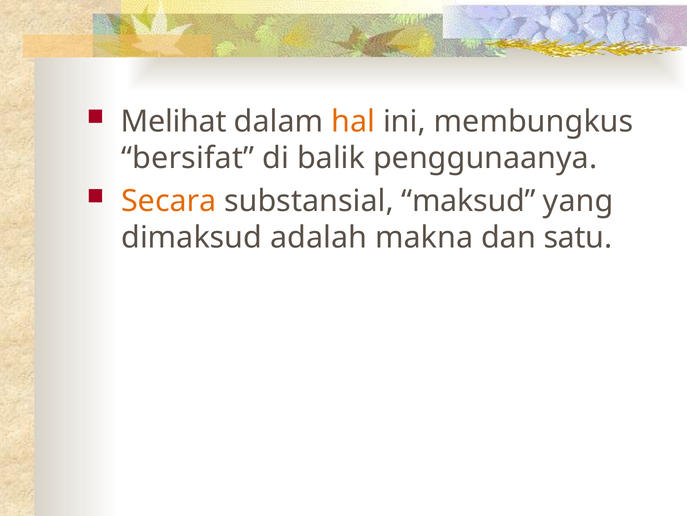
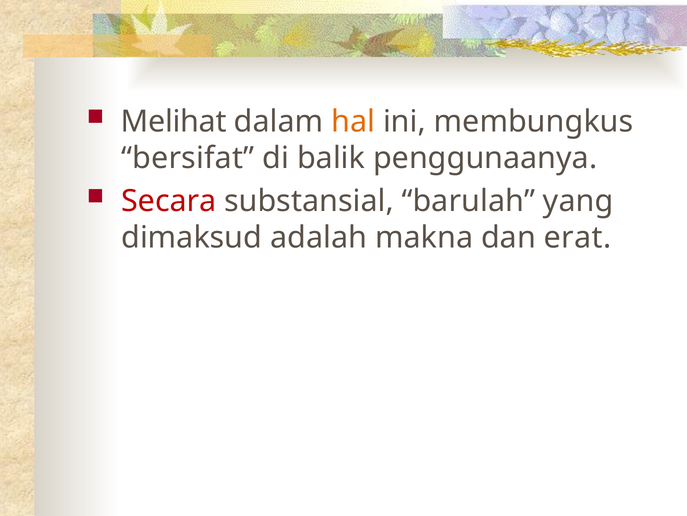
Secara colour: orange -> red
maksud: maksud -> barulah
satu: satu -> erat
